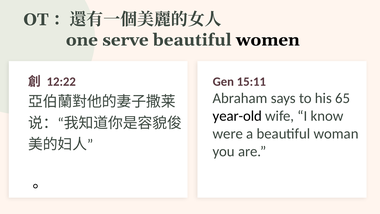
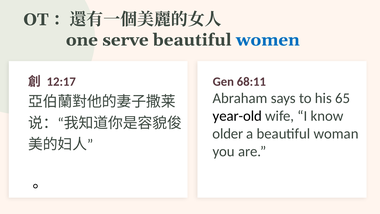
women colour: black -> blue
15:11: 15:11 -> 68:11
12:22: 12:22 -> 12:17
were: were -> older
